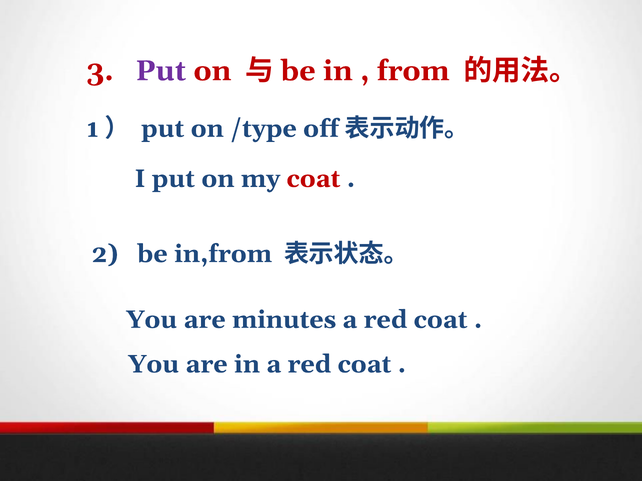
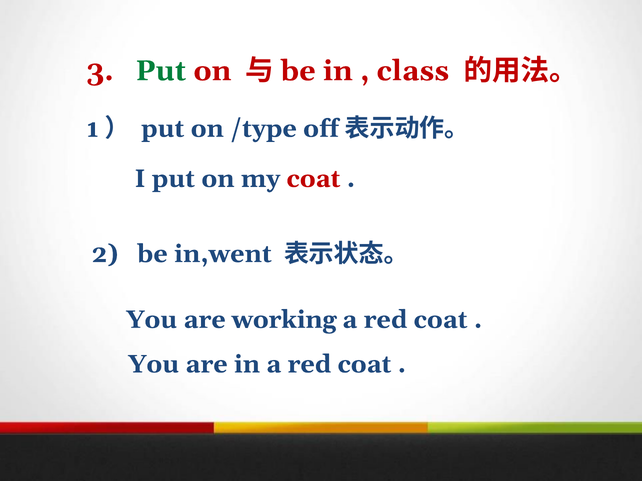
Put at (161, 71) colour: purple -> green
from: from -> class
in,from: in,from -> in,went
minutes: minutes -> working
